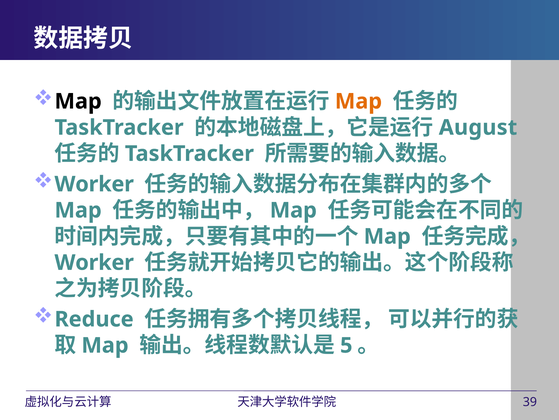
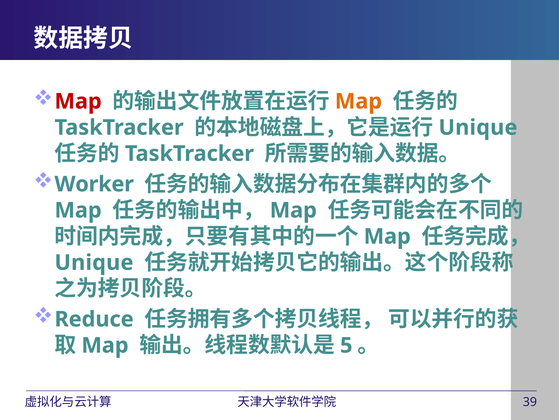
Map at (78, 101) colour: black -> red
August at (478, 127): August -> Unique
Worker at (94, 262): Worker -> Unique
